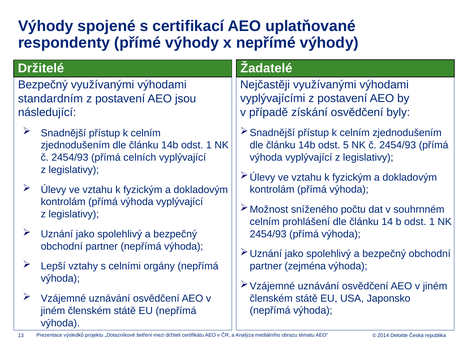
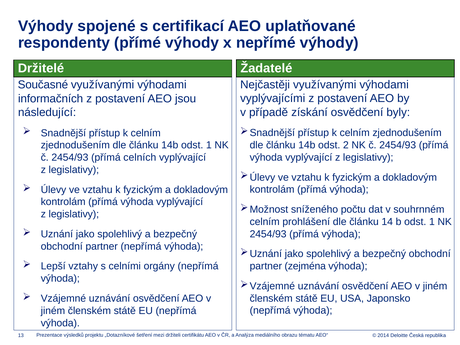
Bezpečný at (43, 85): Bezpečný -> Současné
standardním: standardním -> informačních
5: 5 -> 2
